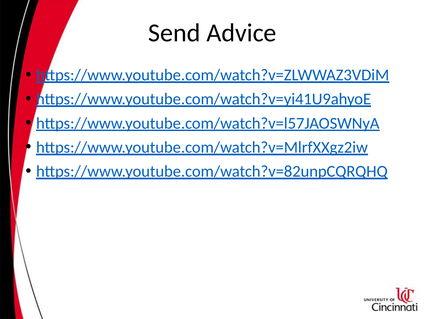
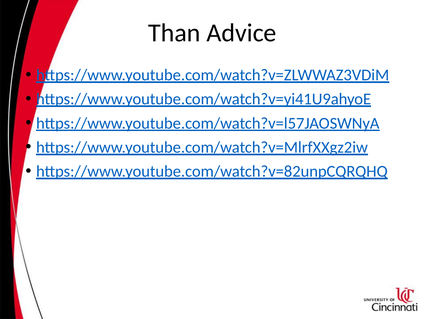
Send: Send -> Than
